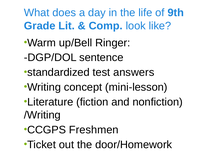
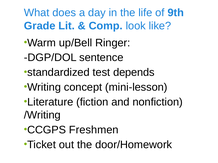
answers: answers -> depends
